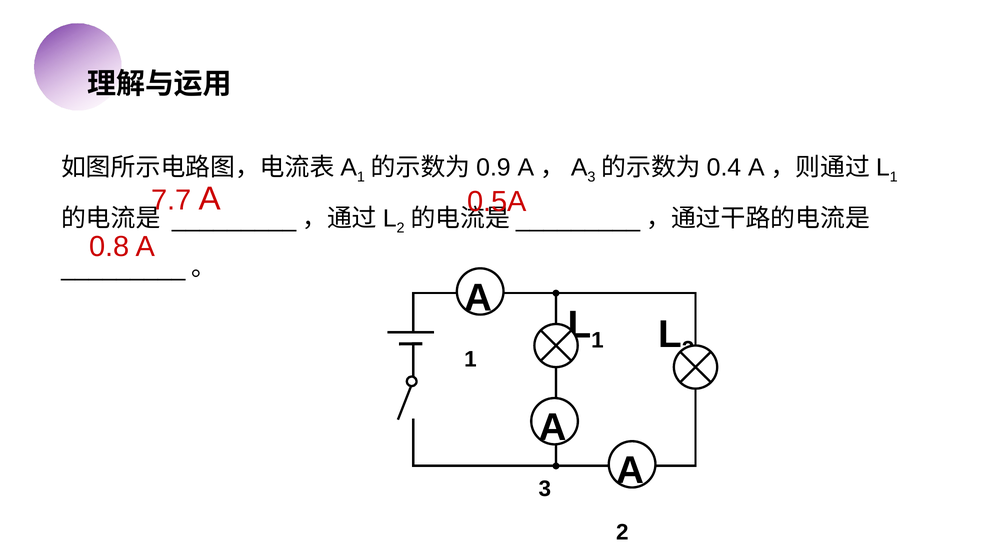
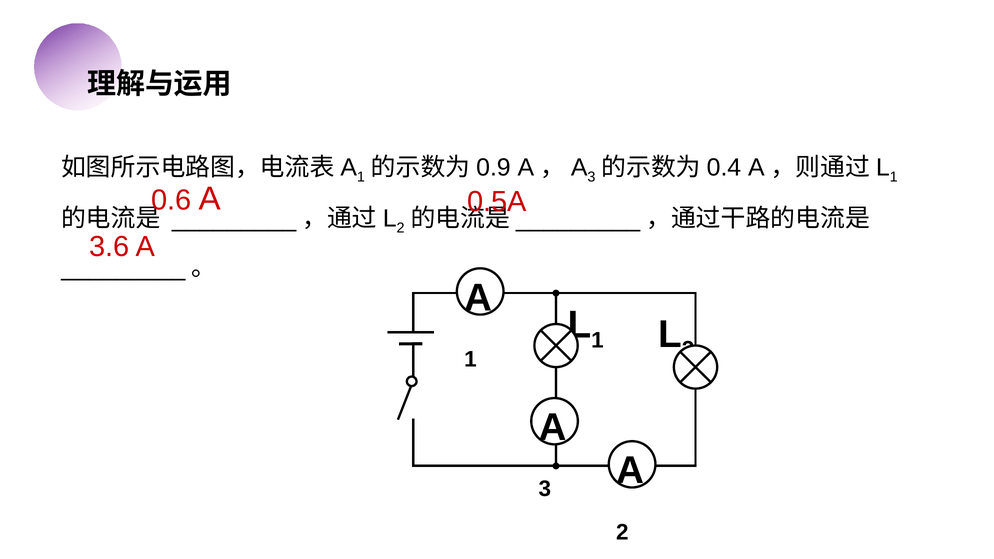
7.7: 7.7 -> 0.6
0.8: 0.8 -> 3.6
